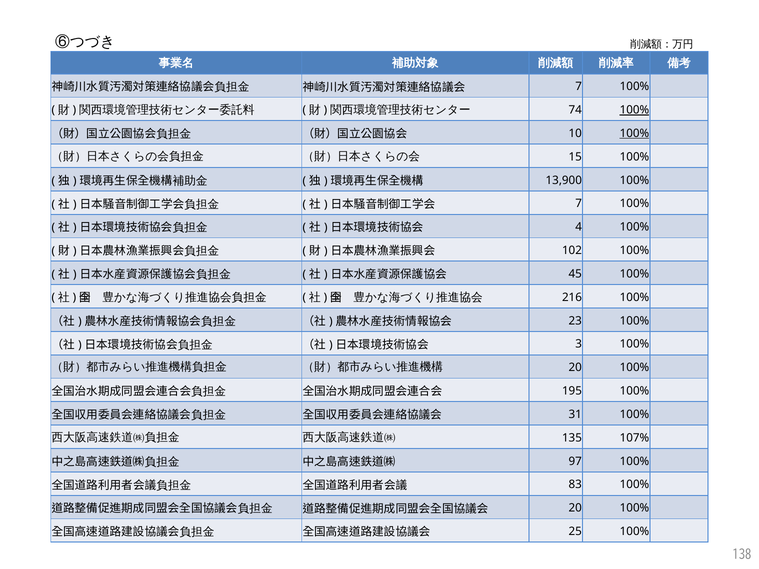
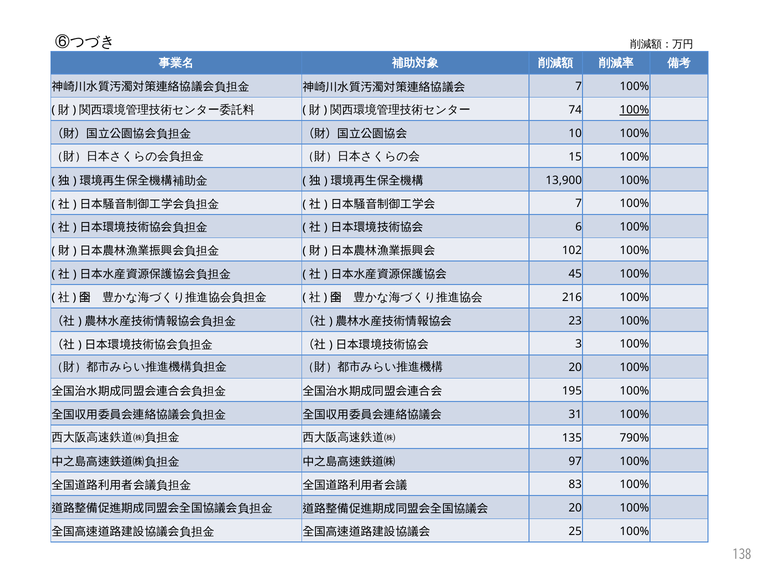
100% at (634, 133) underline: present -> none
4: 4 -> 6
107%: 107% -> 790%
